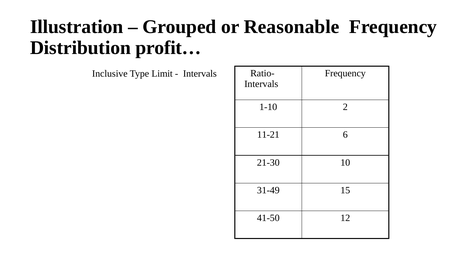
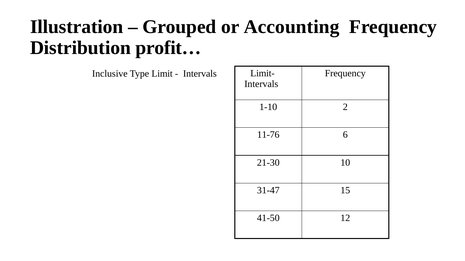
Reasonable: Reasonable -> Accounting
Ratio-: Ratio- -> Limit-
11-21: 11-21 -> 11-76
31-49: 31-49 -> 31-47
